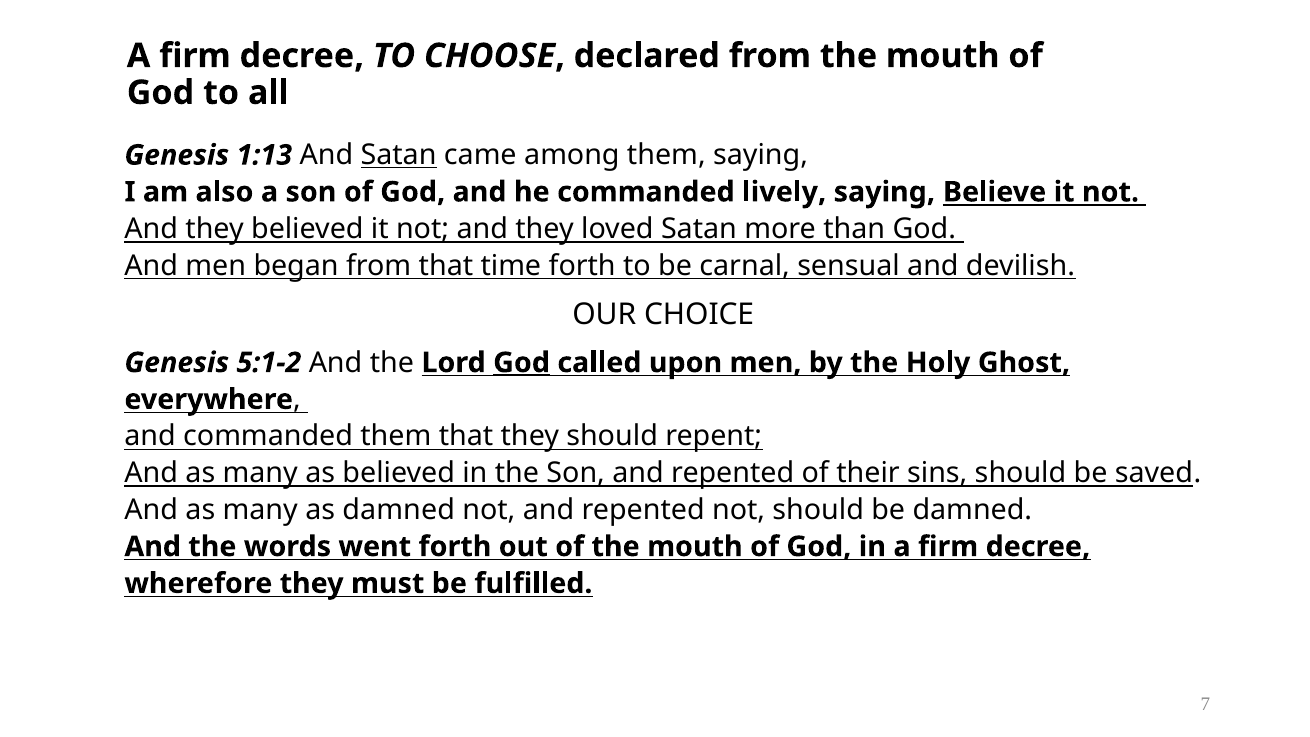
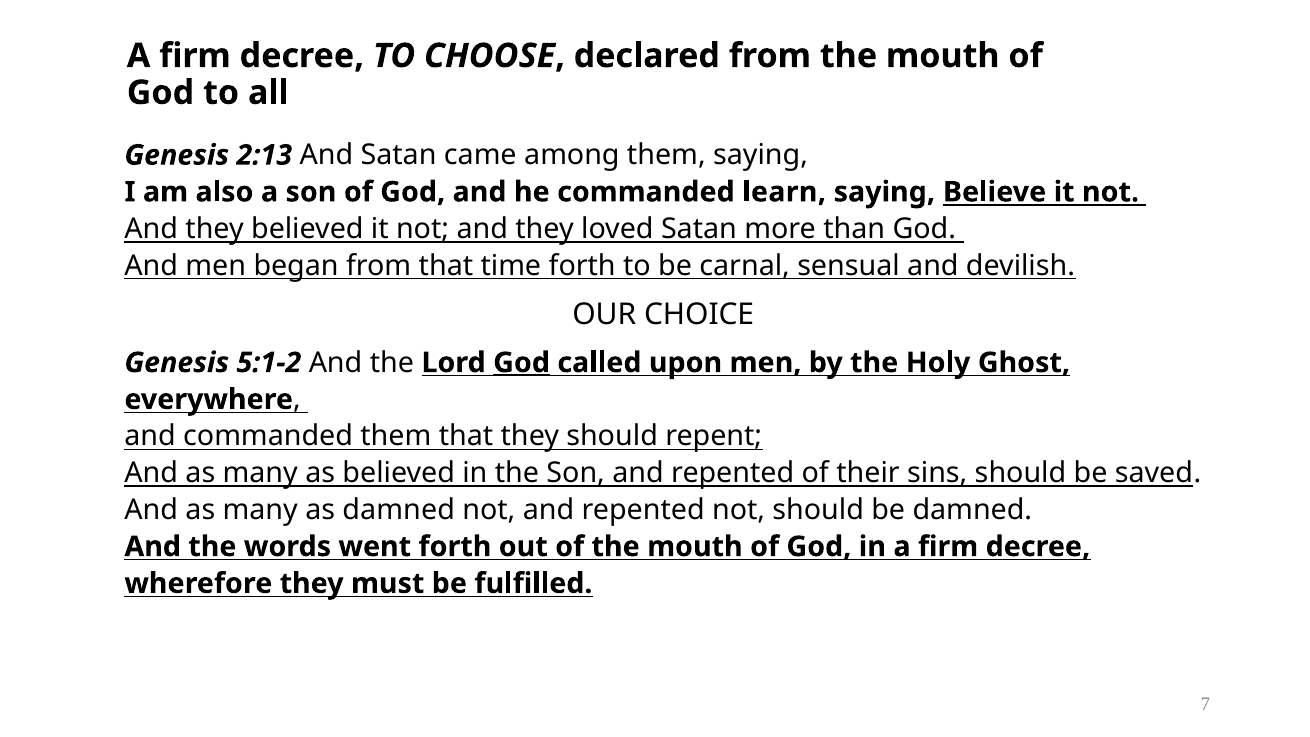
1:13: 1:13 -> 2:13
Satan at (399, 155) underline: present -> none
lively: lively -> learn
